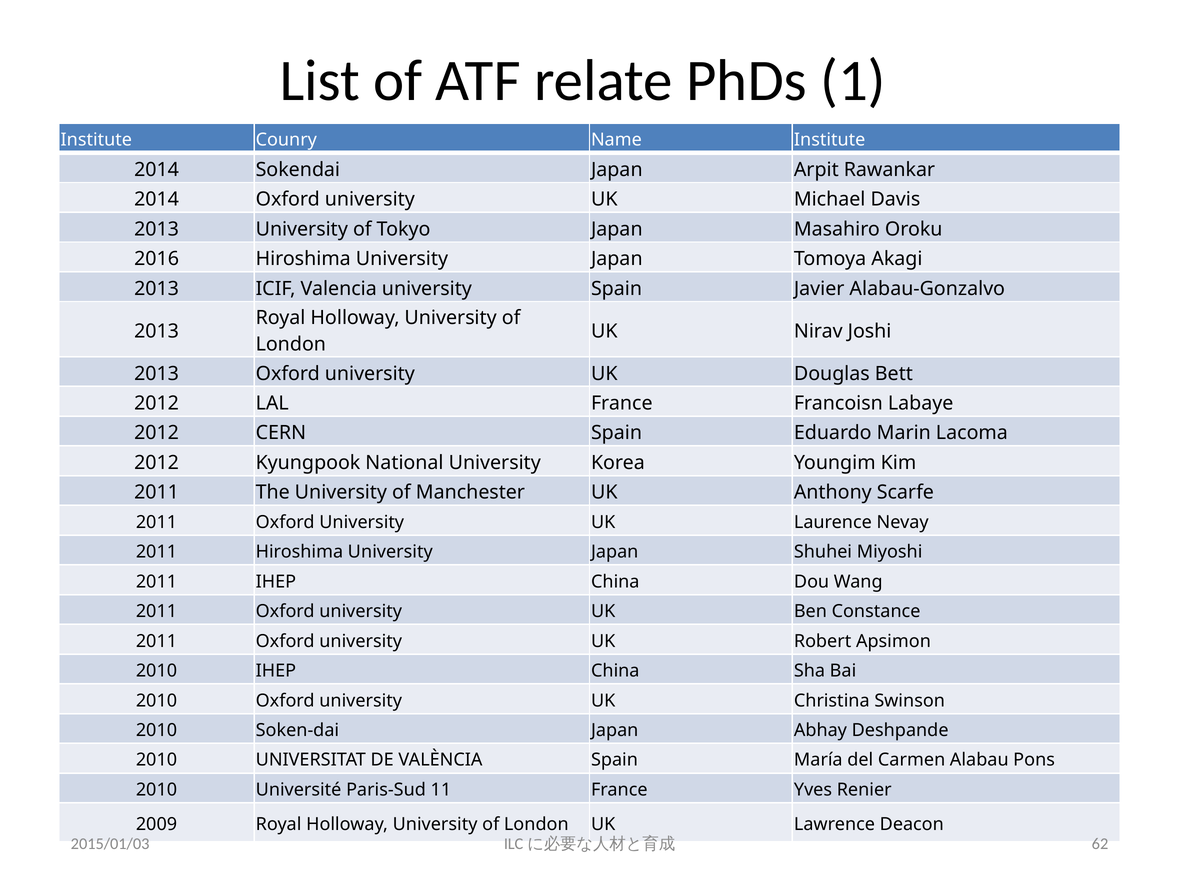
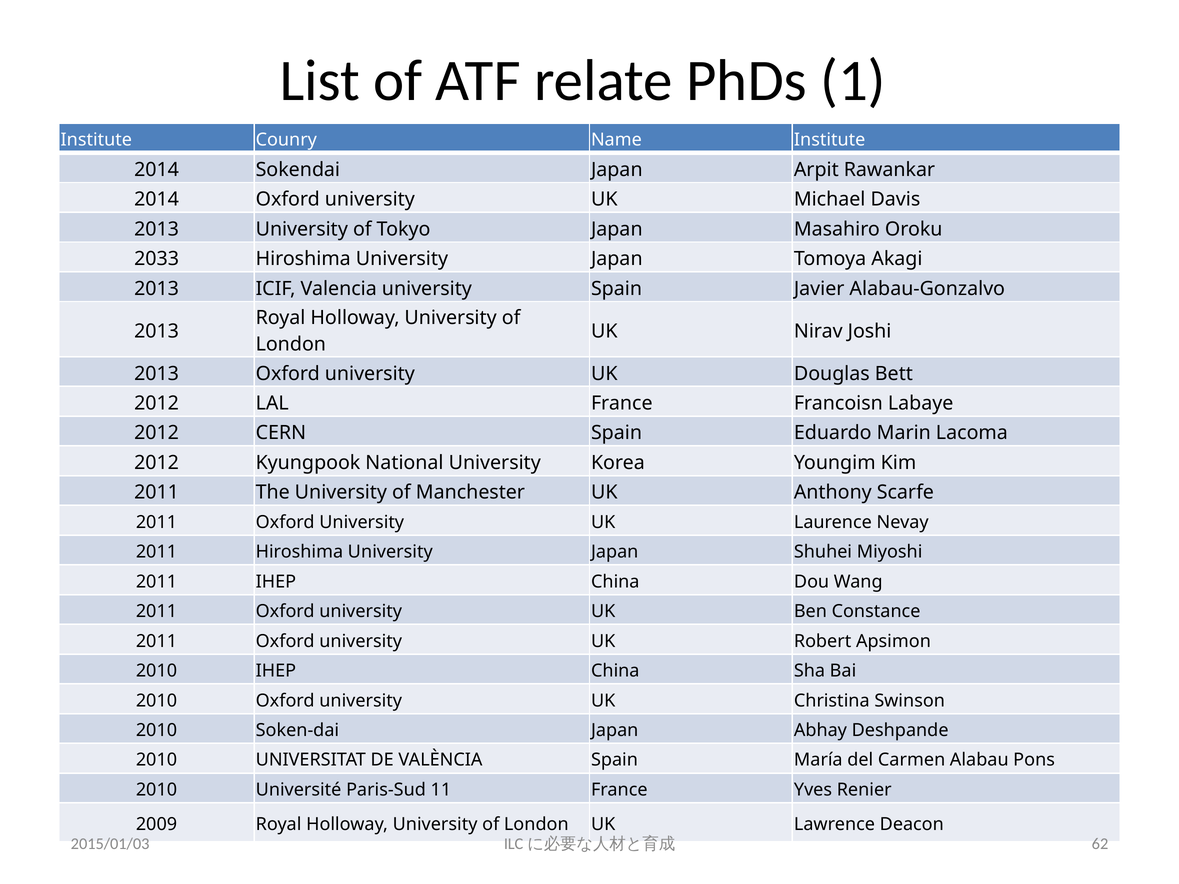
2016: 2016 -> 2033
